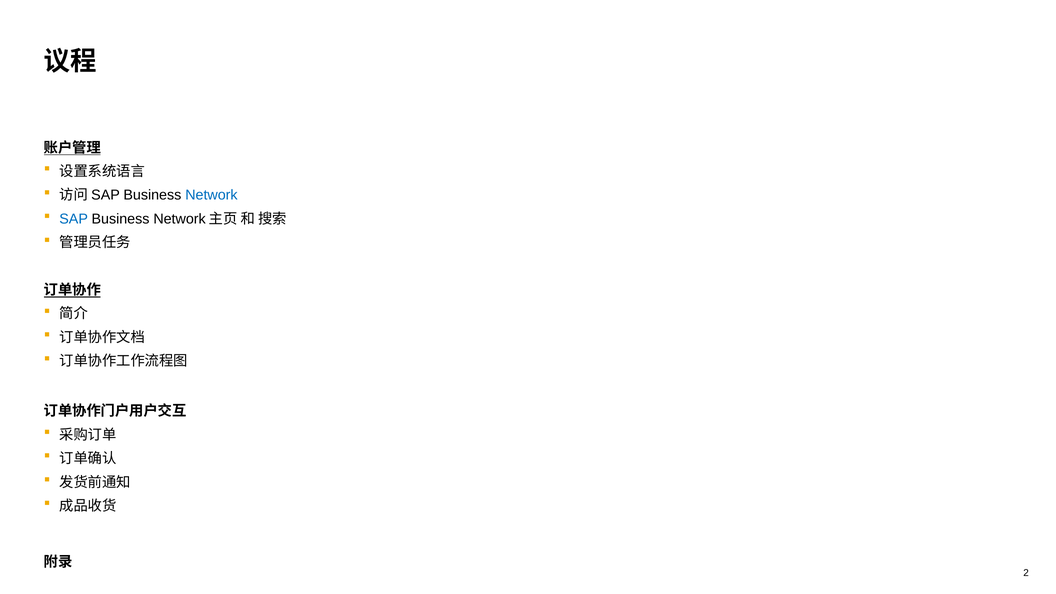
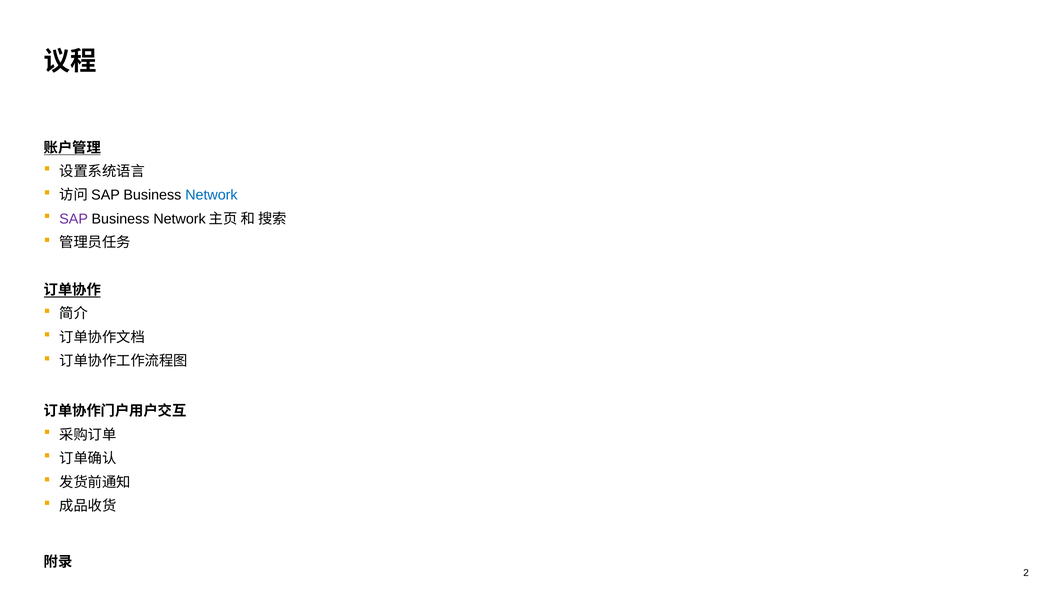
SAP colour: blue -> purple
